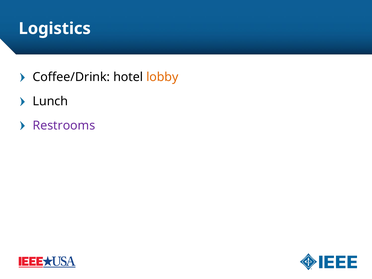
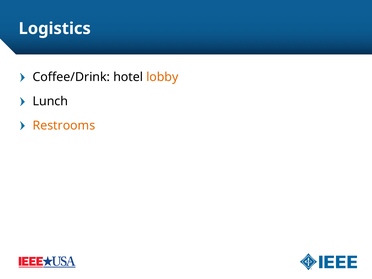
Restrooms colour: purple -> orange
